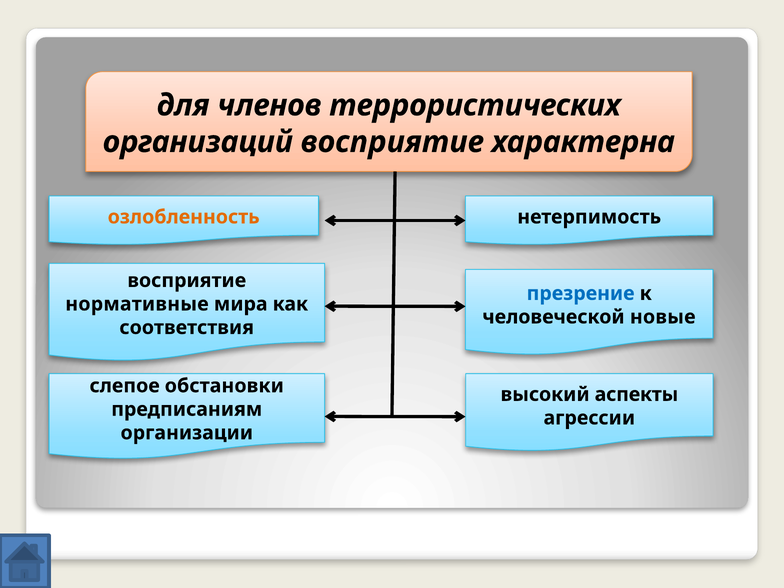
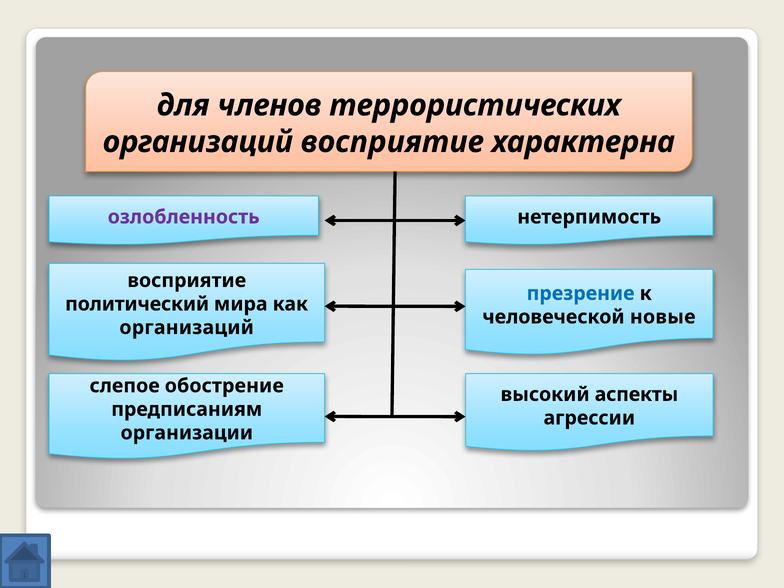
озлобленность colour: orange -> purple
нормативные: нормативные -> политический
соответствия at (187, 328): соответствия -> организаций
обстановки: обстановки -> обострение
